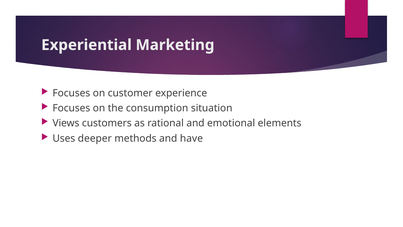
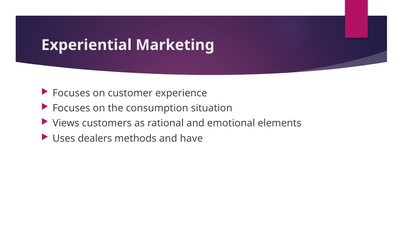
deeper: deeper -> dealers
